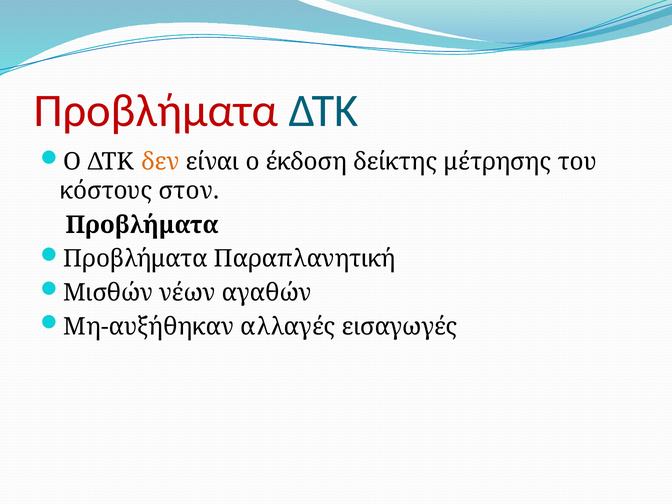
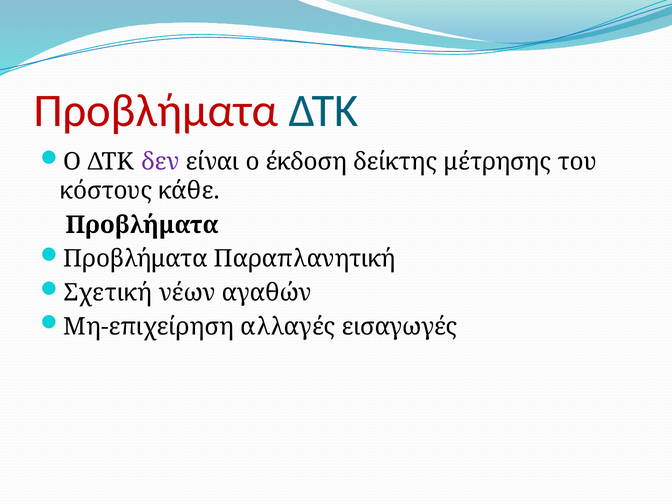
δεν colour: orange -> purple
στον: στον -> κάθε
Μισθών: Μισθών -> Σχετική
Μη-αυξήθηκαν: Μη-αυξήθηκαν -> Μη-επιχείρηση
